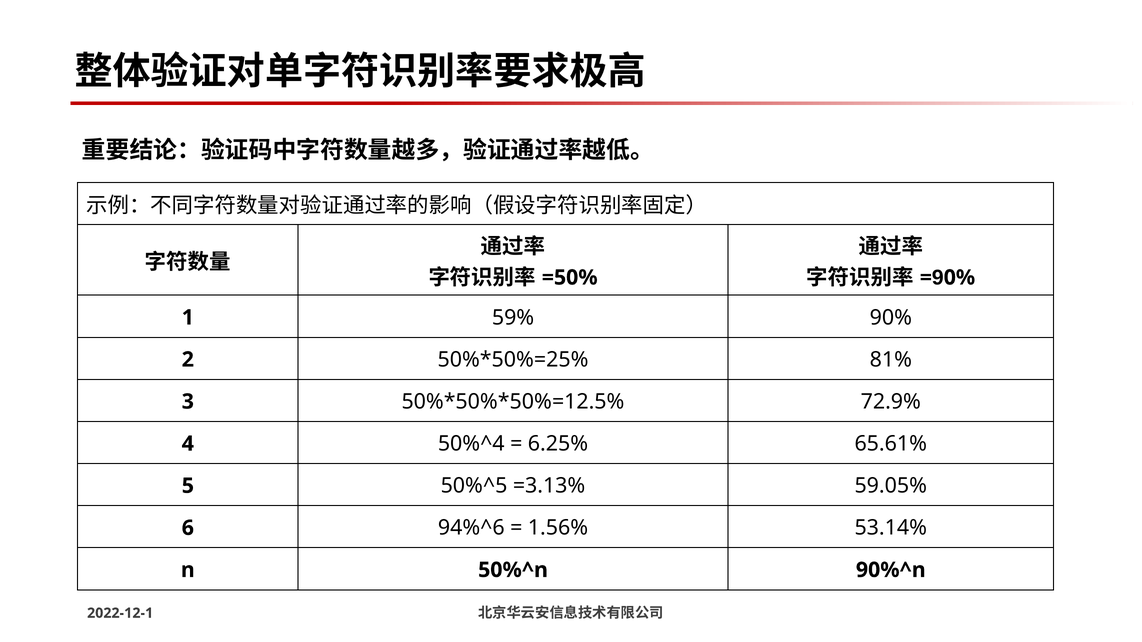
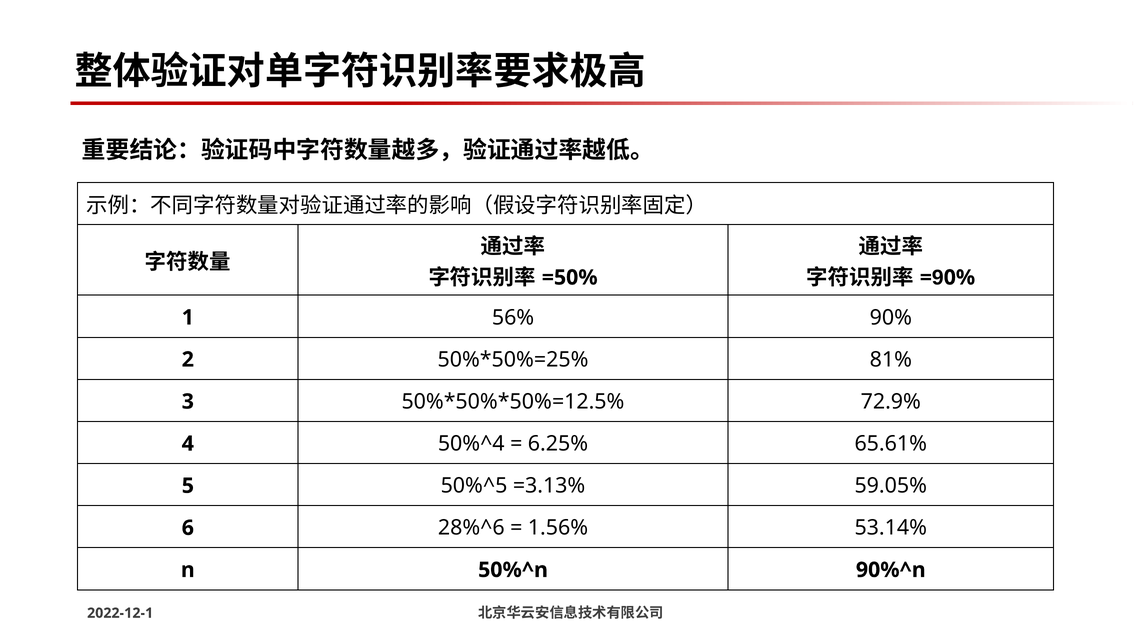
59%: 59% -> 56%
94%^6: 94%^6 -> 28%^6
